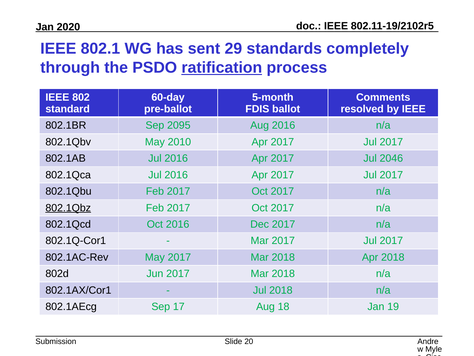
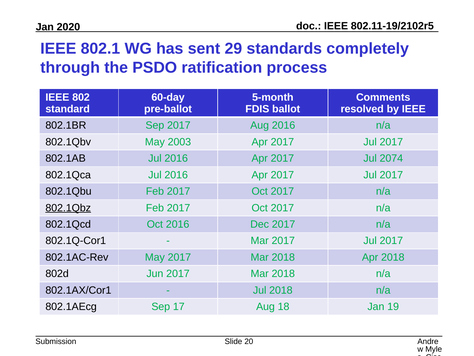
ratification underline: present -> none
Sep 2095: 2095 -> 2017
2010: 2010 -> 2003
2046: 2046 -> 2074
